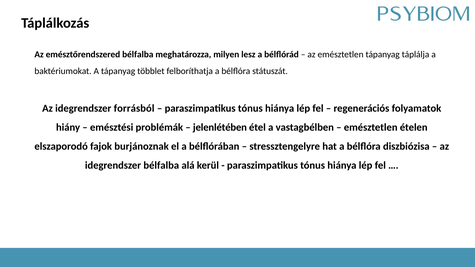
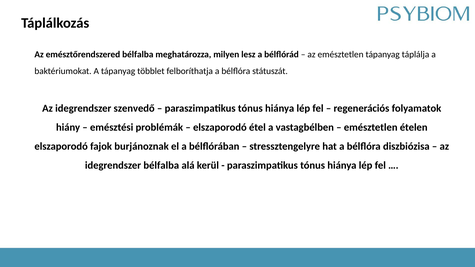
forrásból: forrásból -> szenvedő
jelenlétében at (220, 127): jelenlétében -> elszaporodó
